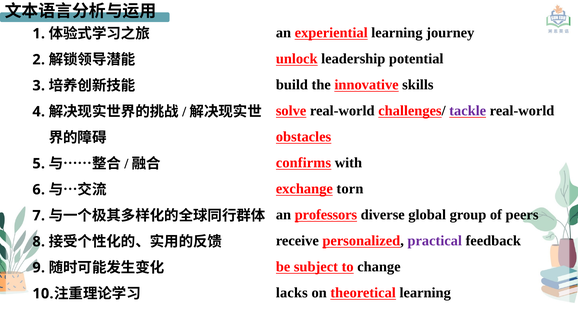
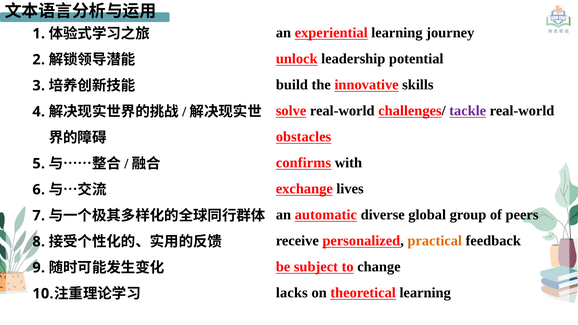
torn: torn -> lives
professors: professors -> automatic
practical colour: purple -> orange
